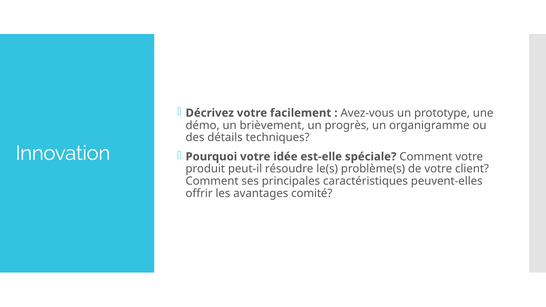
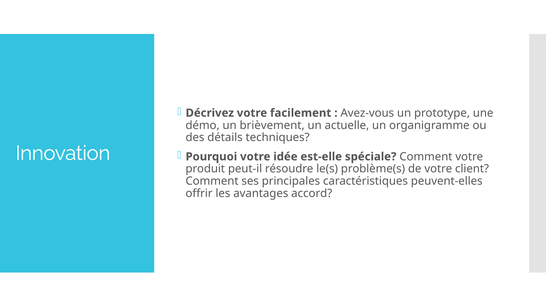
progrès: progrès -> actuelle
comité: comité -> accord
